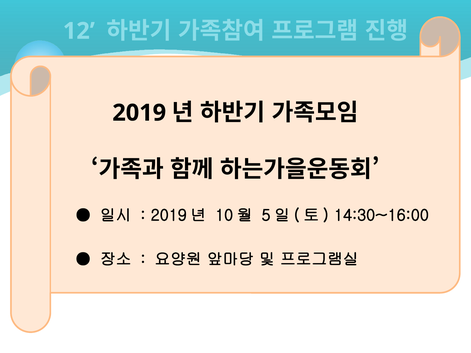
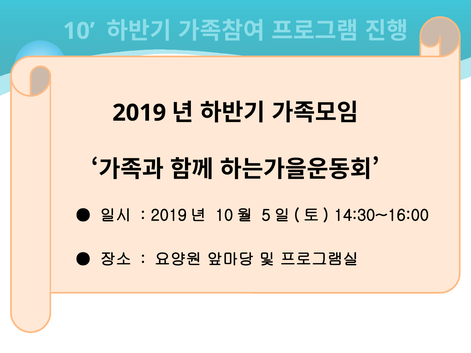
12: 12 -> 10
